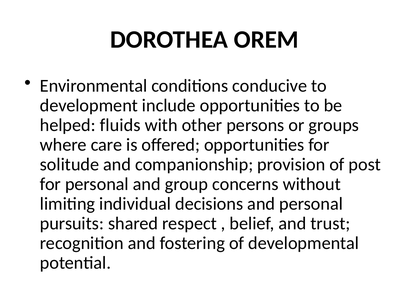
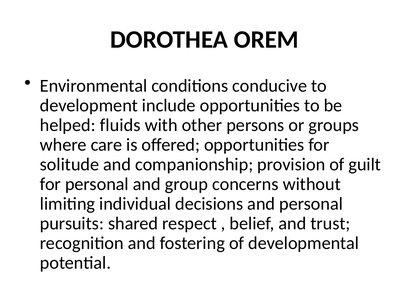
post: post -> guilt
